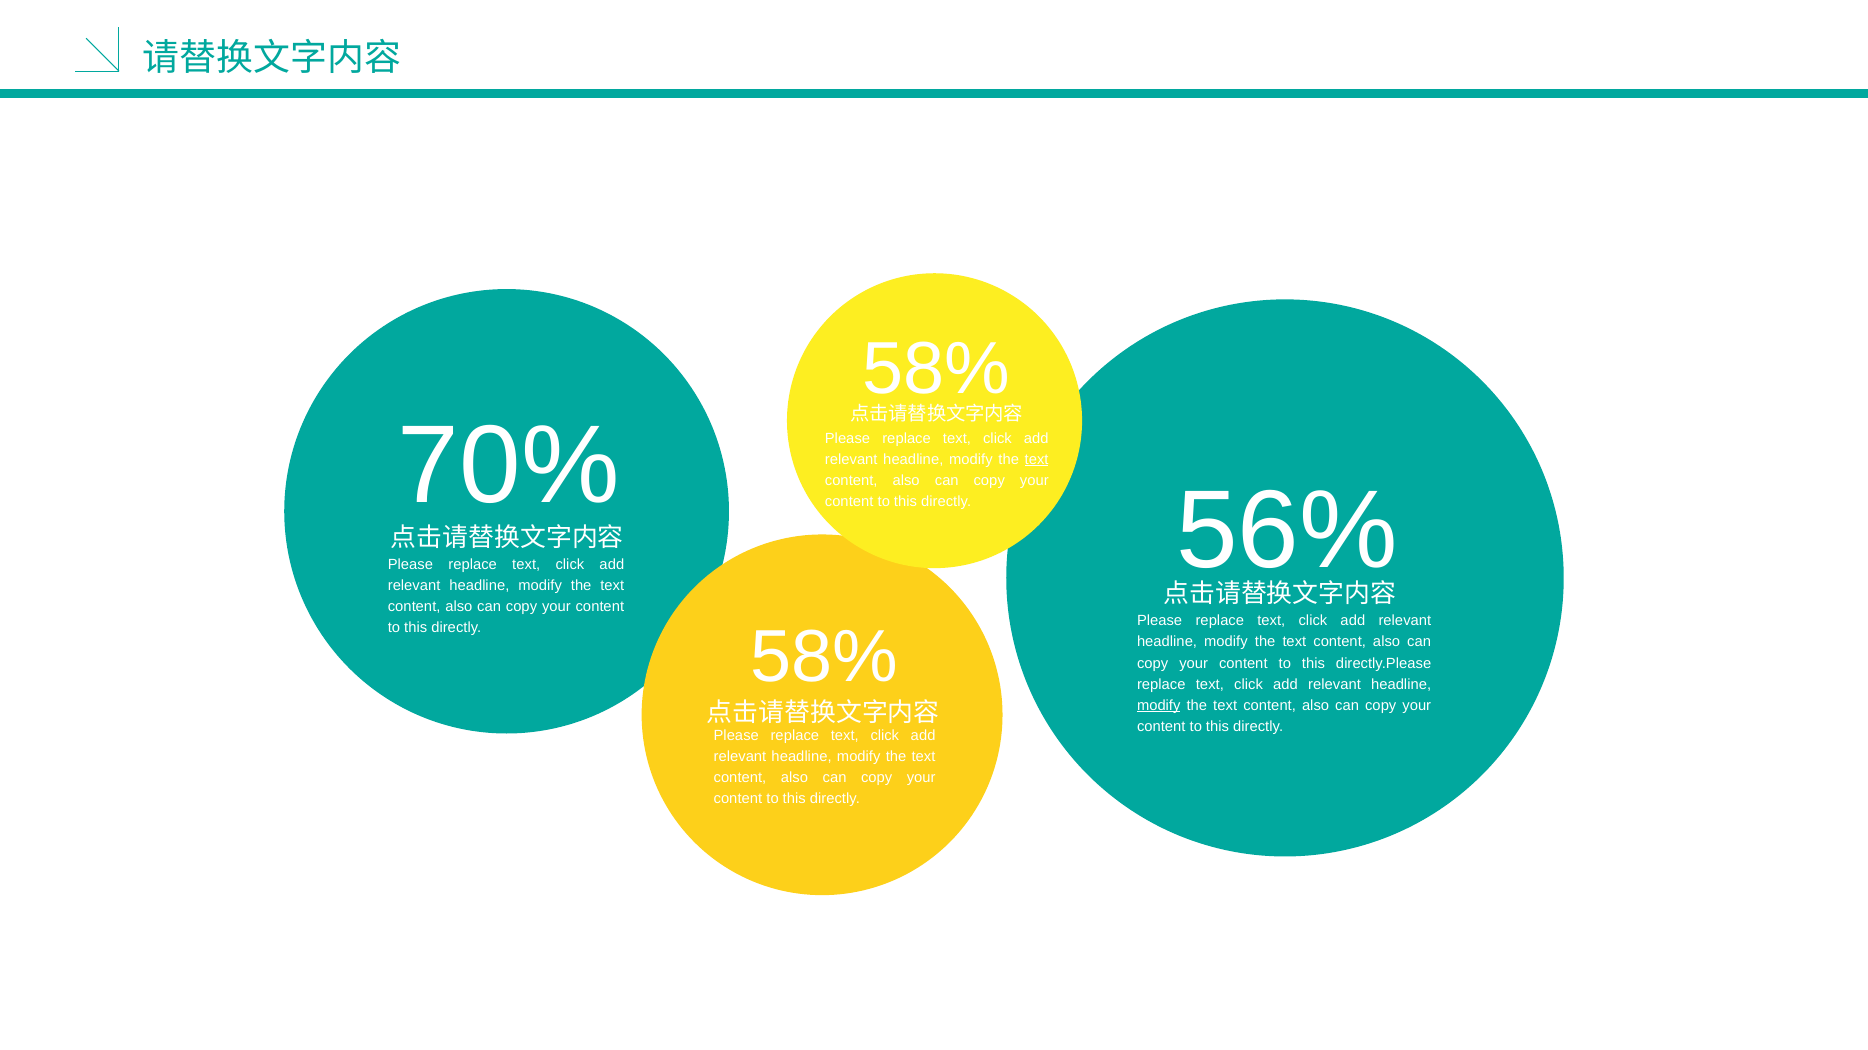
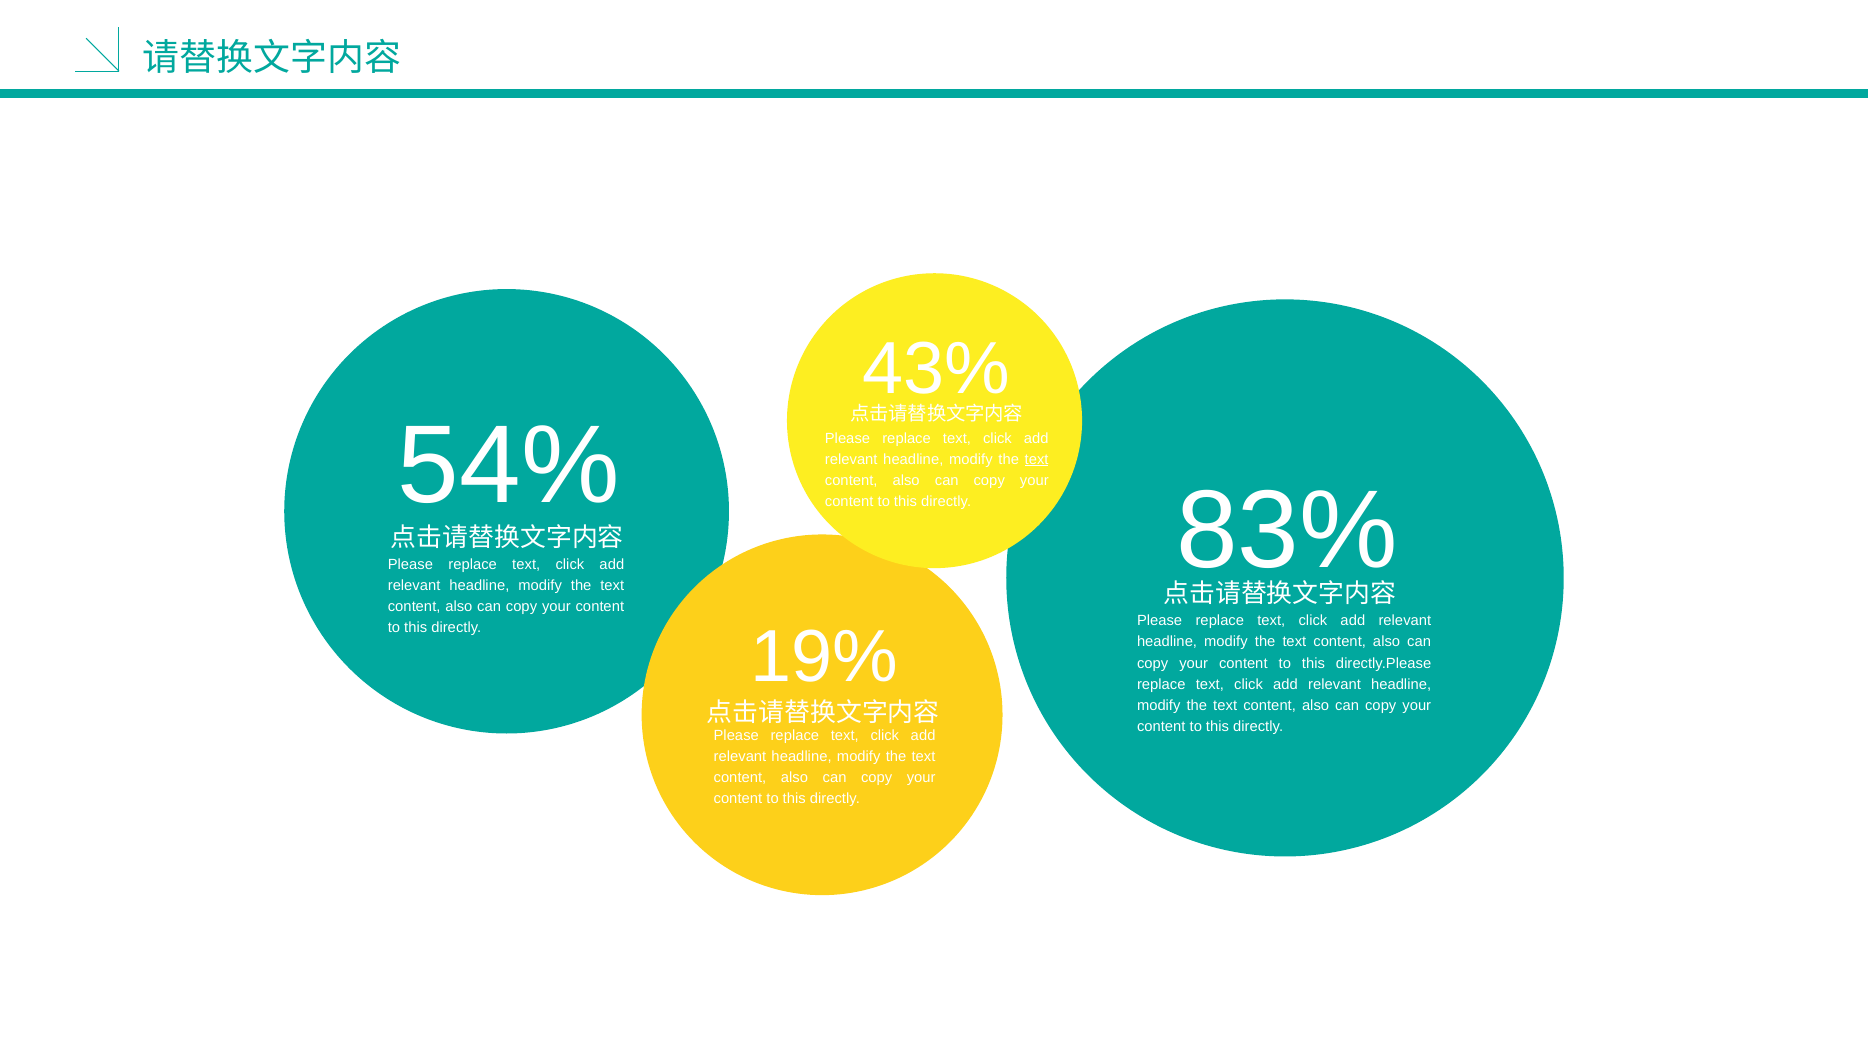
58% at (936, 369): 58% -> 43%
70%: 70% -> 54%
56%: 56% -> 83%
58% at (824, 658): 58% -> 19%
modify at (1159, 706) underline: present -> none
